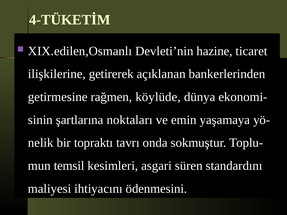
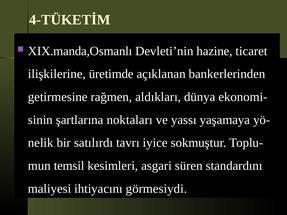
XIX.edilen,Osmanlı: XIX.edilen,Osmanlı -> XIX.manda,Osmanlı
getirerek: getirerek -> üretimde
köylüde: köylüde -> aldıkları
emin: emin -> yassı
topraktı: topraktı -> satılırdı
onda: onda -> iyice
ödenmesini: ödenmesini -> görmesiydi
